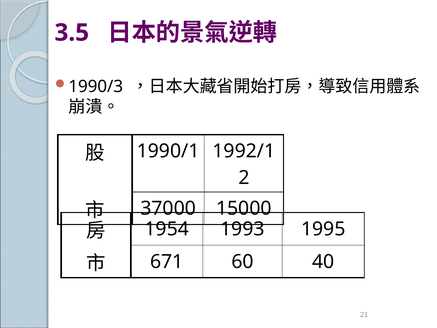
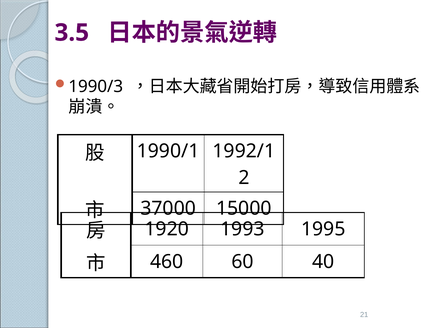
1954: 1954 -> 1920
671: 671 -> 460
